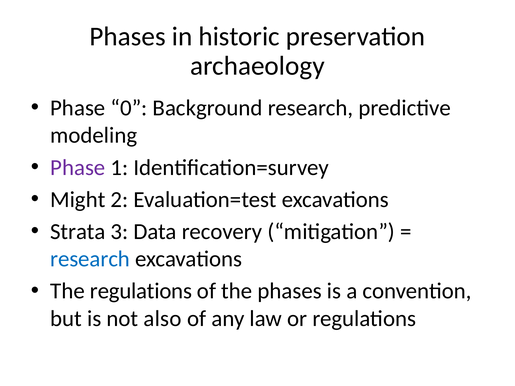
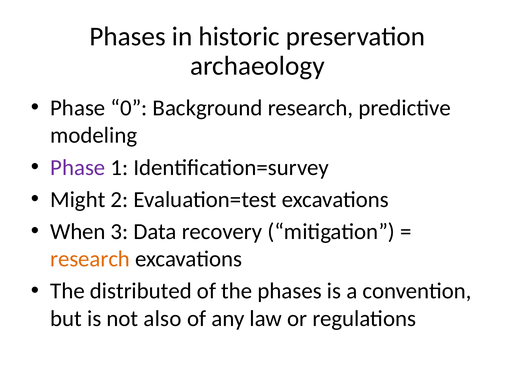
Strata: Strata -> When
research at (90, 259) colour: blue -> orange
The regulations: regulations -> distributed
